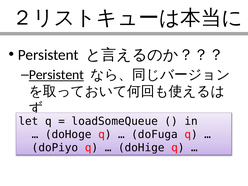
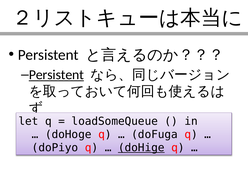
doHige underline: none -> present
